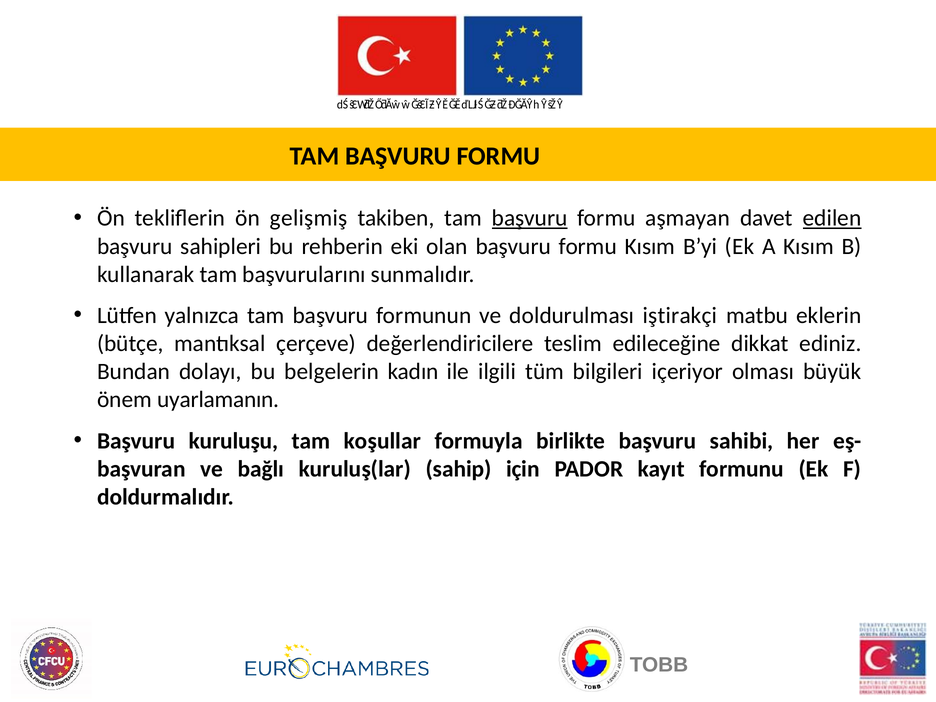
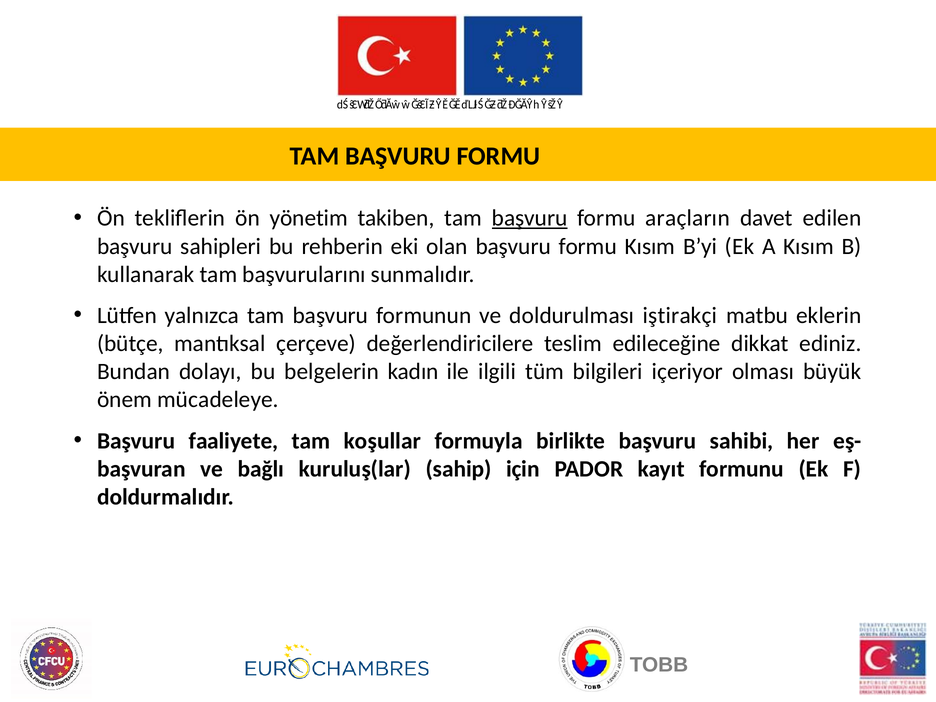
gelişmiş: gelişmiş -> yönetim
aşmayan: aşmayan -> araçların
edilen underline: present -> none
uyarlamanın: uyarlamanın -> mücadeleye
kuruluşu: kuruluşu -> faaliyete
